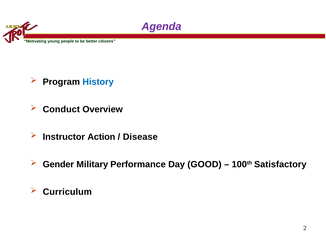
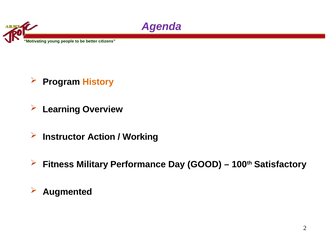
History colour: blue -> orange
Conduct: Conduct -> Learning
Disease: Disease -> Working
Gender: Gender -> Fitness
Curriculum: Curriculum -> Augmented
